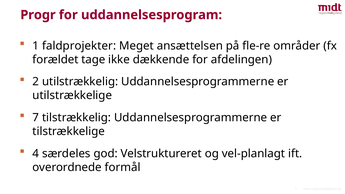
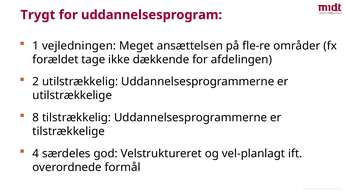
Progr: Progr -> Trygt
faldprojekter: faldprojekter -> vejledningen
7 at (36, 118): 7 -> 8
